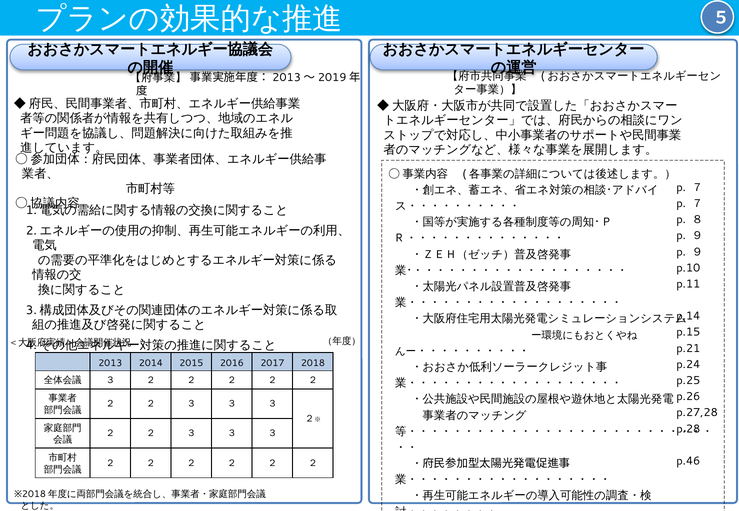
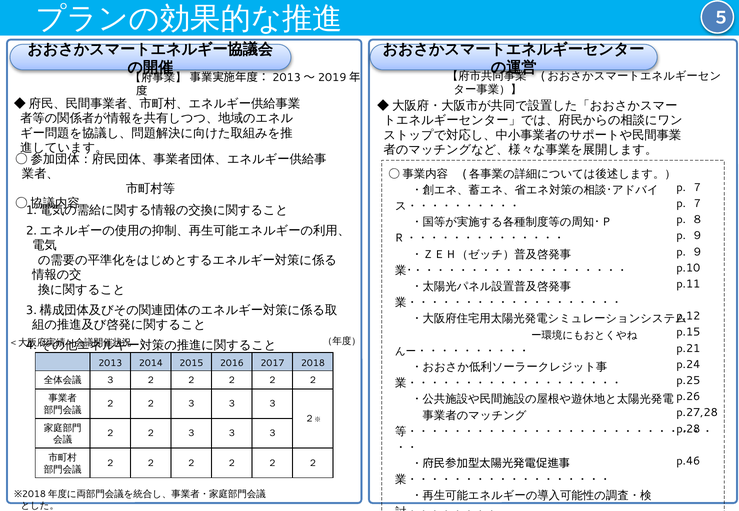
p.14: p.14 -> p.12
